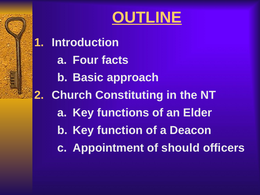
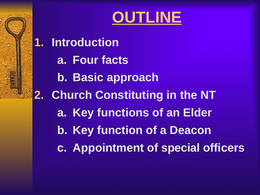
should: should -> special
